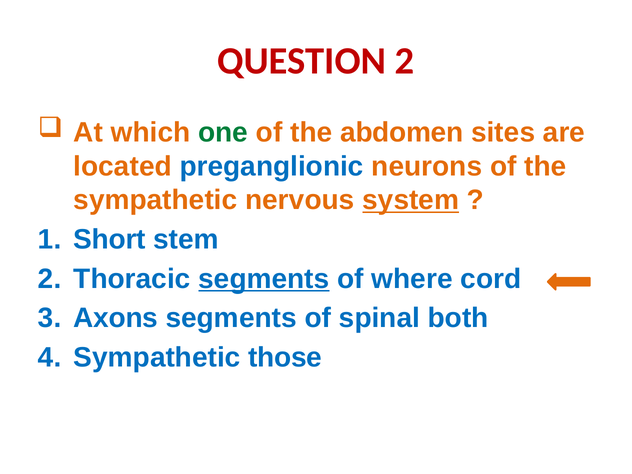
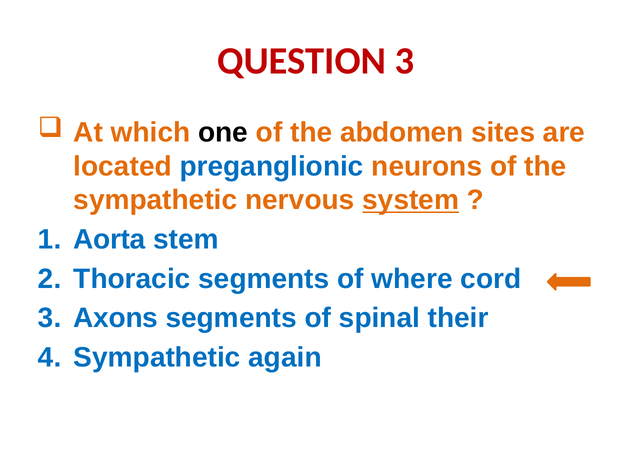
QUESTION 2: 2 -> 3
one colour: green -> black
Short: Short -> Aorta
segments at (264, 279) underline: present -> none
both: both -> their
those: those -> again
